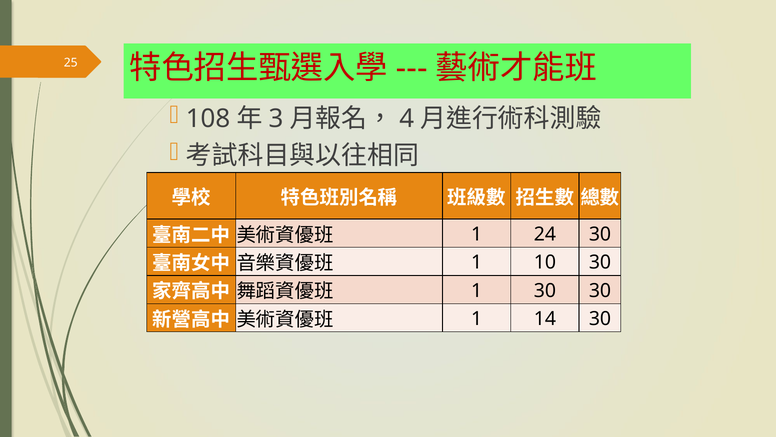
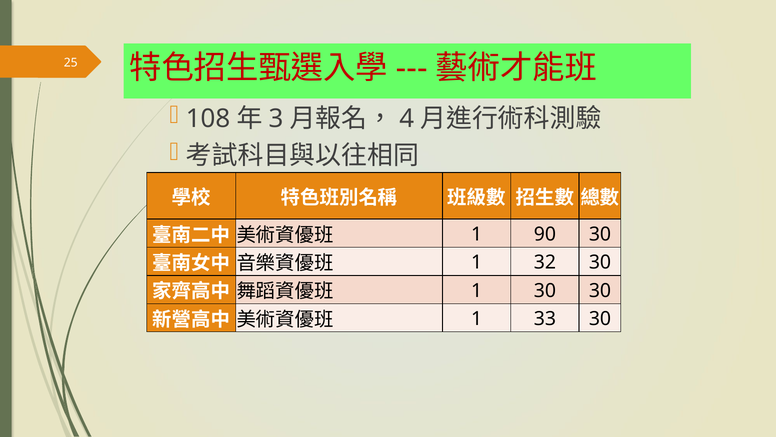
24: 24 -> 90
10: 10 -> 32
14: 14 -> 33
